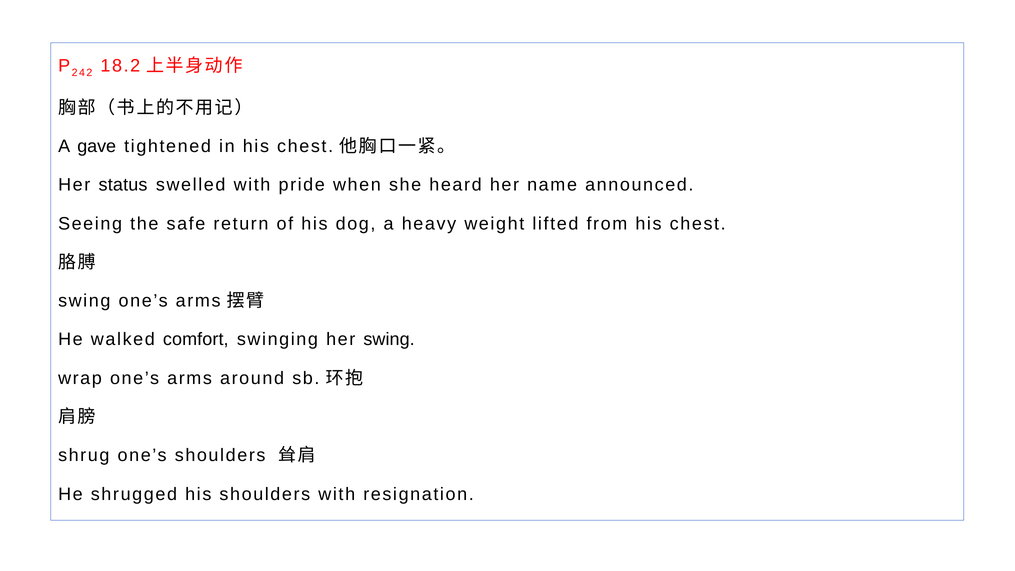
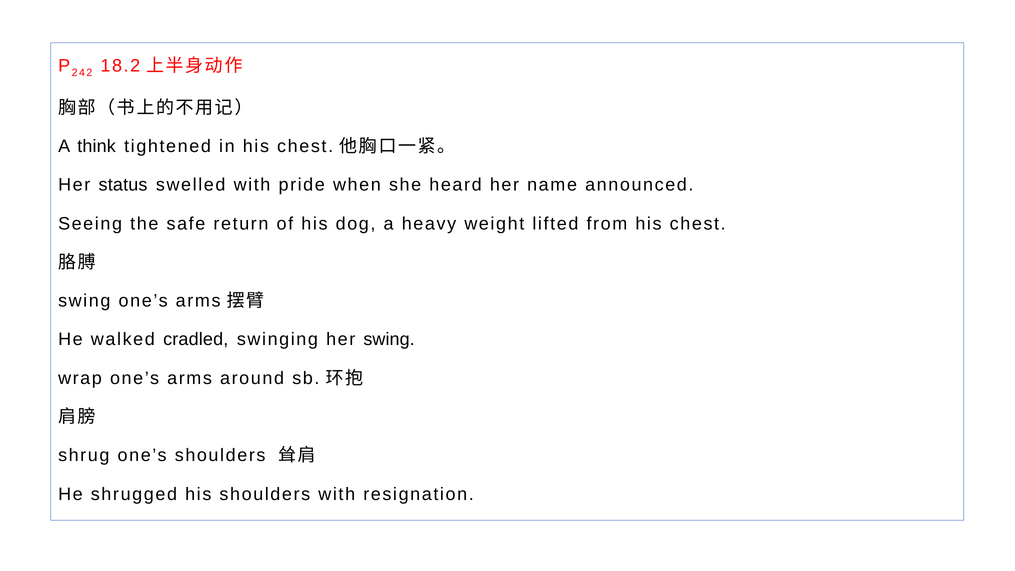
gave: gave -> think
comfort: comfort -> cradled
